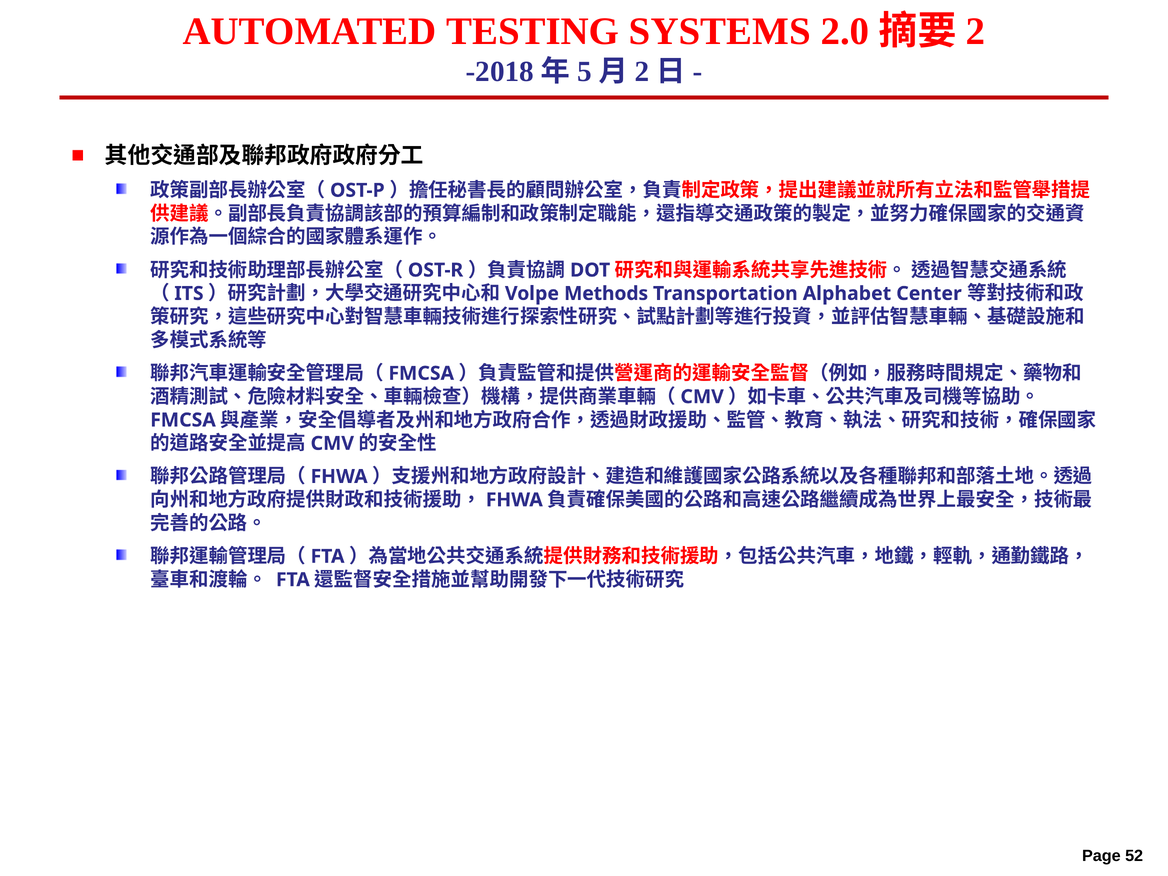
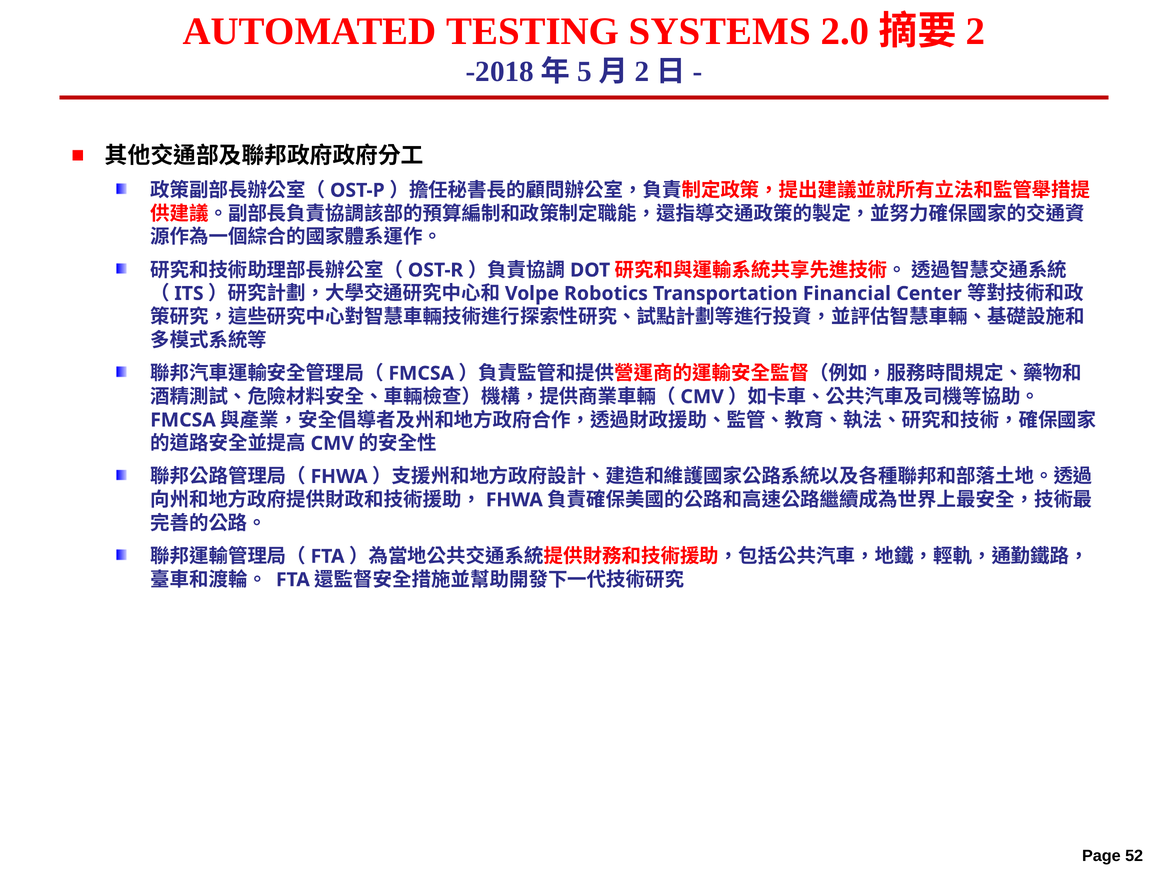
Methods: Methods -> Robotics
Alphabet: Alphabet -> Financial
